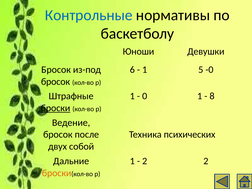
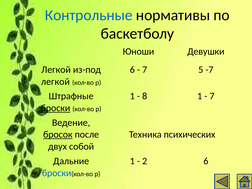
Бросок at (56, 70): Бросок -> Легкой
1 at (145, 70): 1 -> 7
-0: -0 -> -7
бросок at (56, 82): бросок -> легкой
0: 0 -> 8
8 at (212, 96): 8 -> 7
бросок at (58, 135) underline: none -> present
2 2: 2 -> 6
броски at (57, 173) colour: orange -> blue
